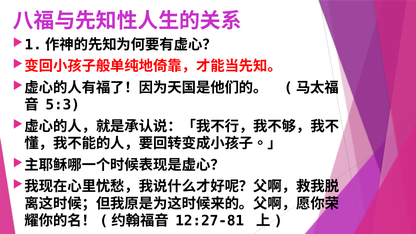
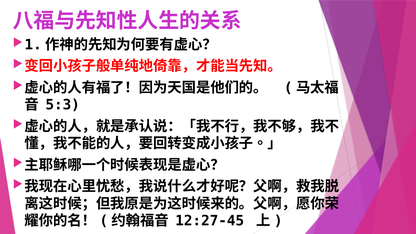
12:27-81: 12:27-81 -> 12:27-45
